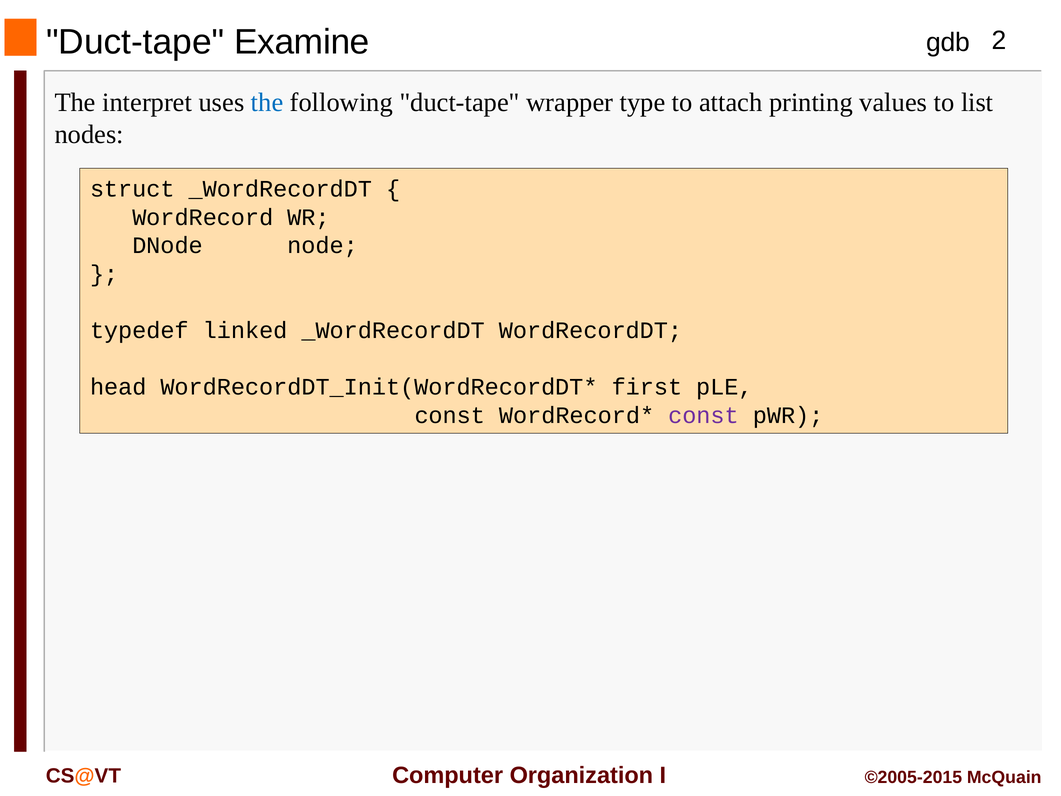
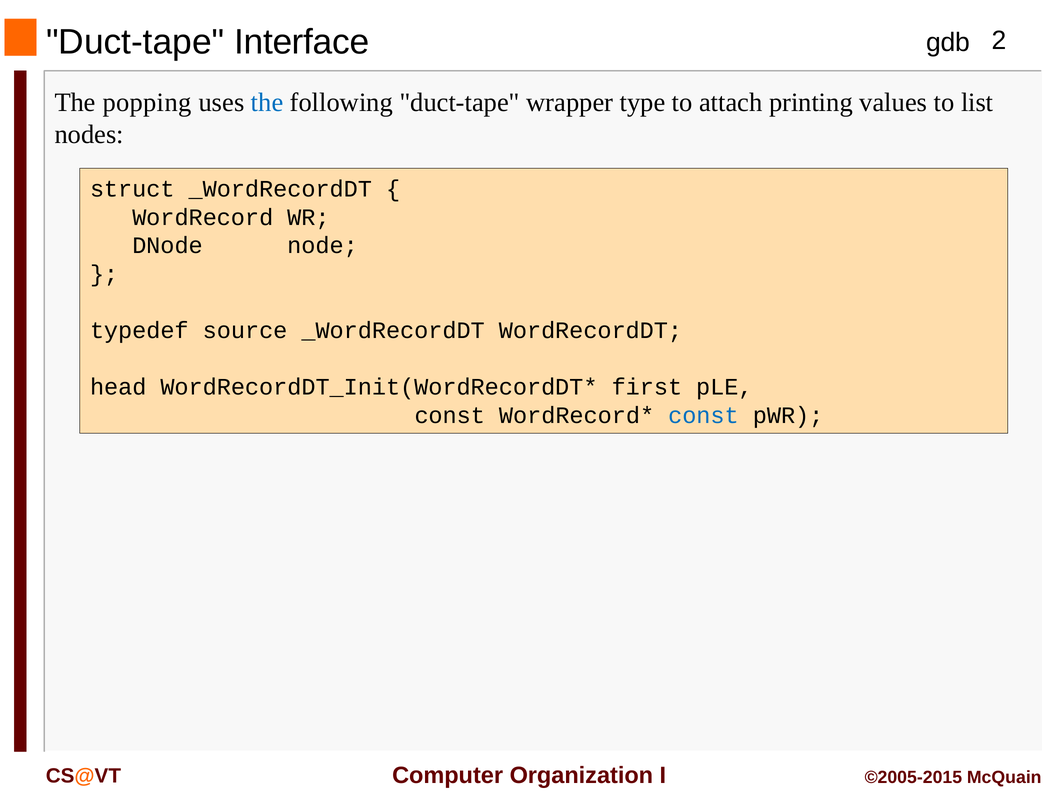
Examine: Examine -> Interface
interpret: interpret -> popping
linked: linked -> source
const at (703, 415) colour: purple -> blue
